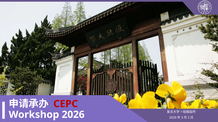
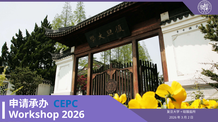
CEPC colour: red -> blue
